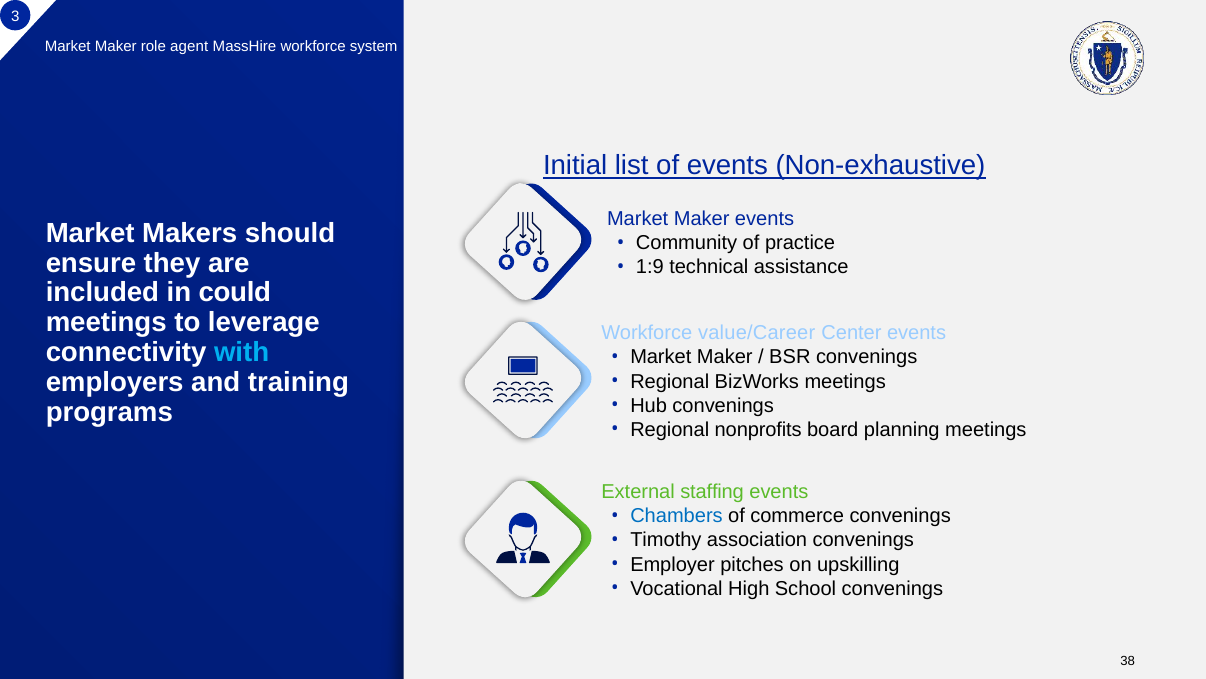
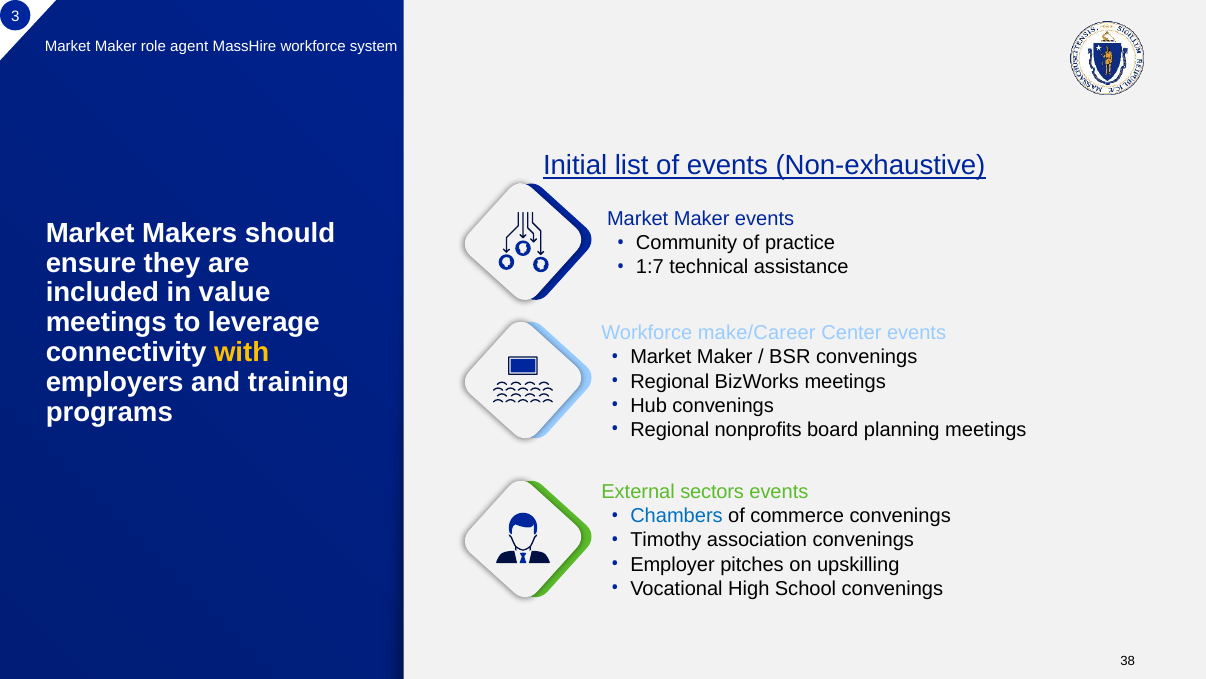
1:9: 1:9 -> 1:7
could: could -> value
value/Career: value/Career -> make/Career
with colour: light blue -> yellow
staffing: staffing -> sectors
